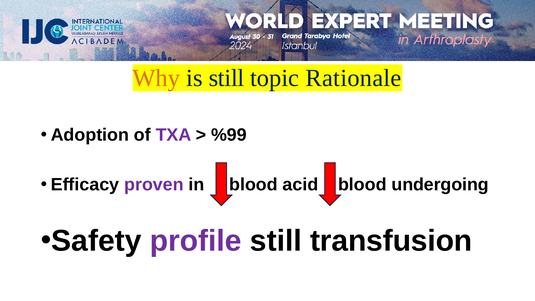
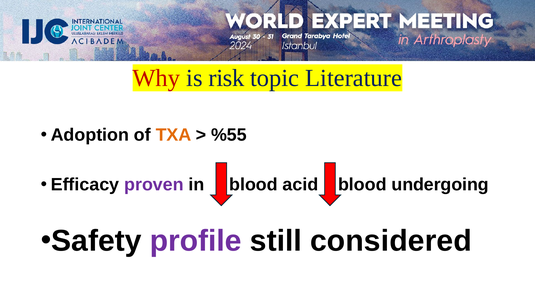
Why colour: orange -> red
is still: still -> risk
Rationale: Rationale -> Literature
TXA colour: purple -> orange
%99: %99 -> %55
transfusion: transfusion -> considered
